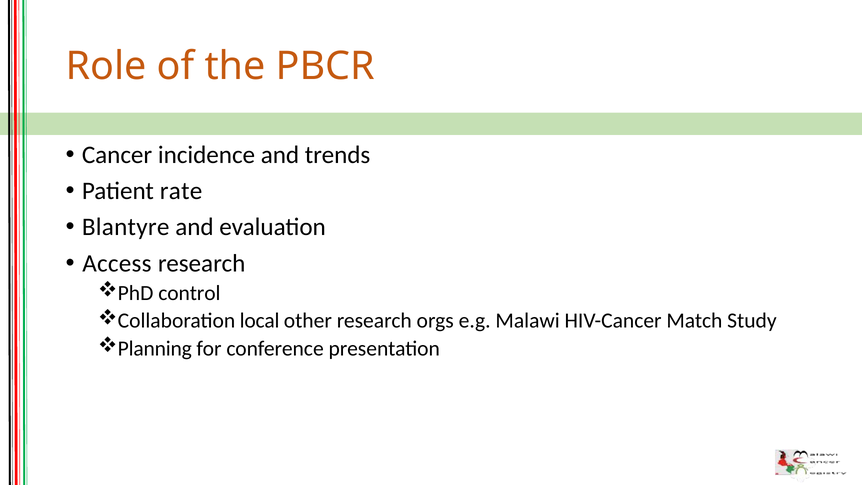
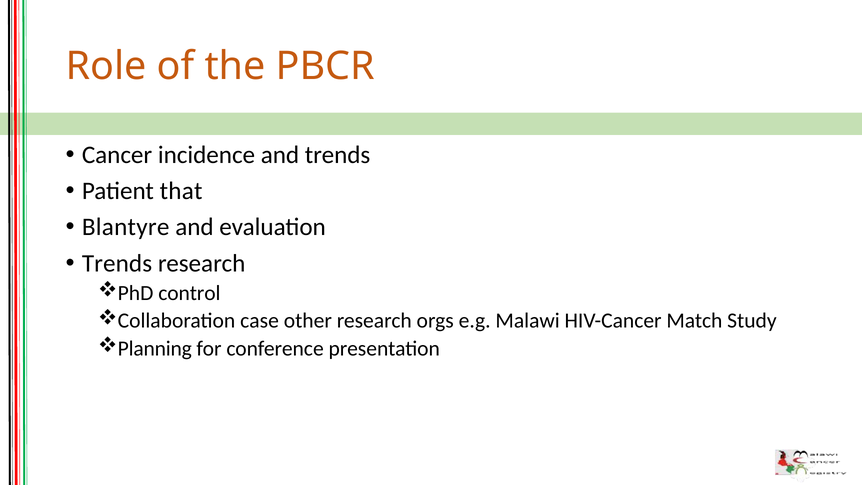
rate: rate -> that
Access at (117, 263): Access -> Trends
local: local -> case
